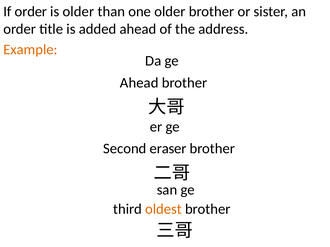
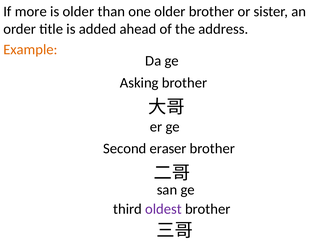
If order: order -> more
Ahead at (139, 83): Ahead -> Asking
oldest colour: orange -> purple
